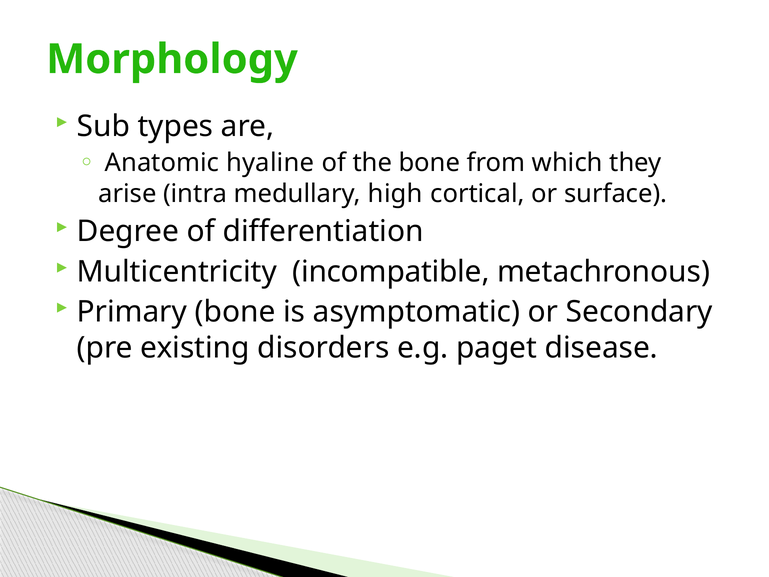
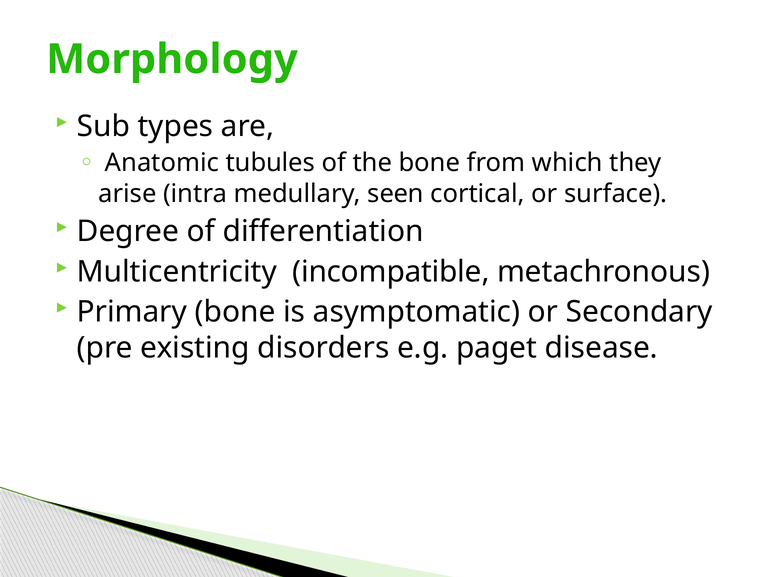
hyaline: hyaline -> tubules
high: high -> seen
